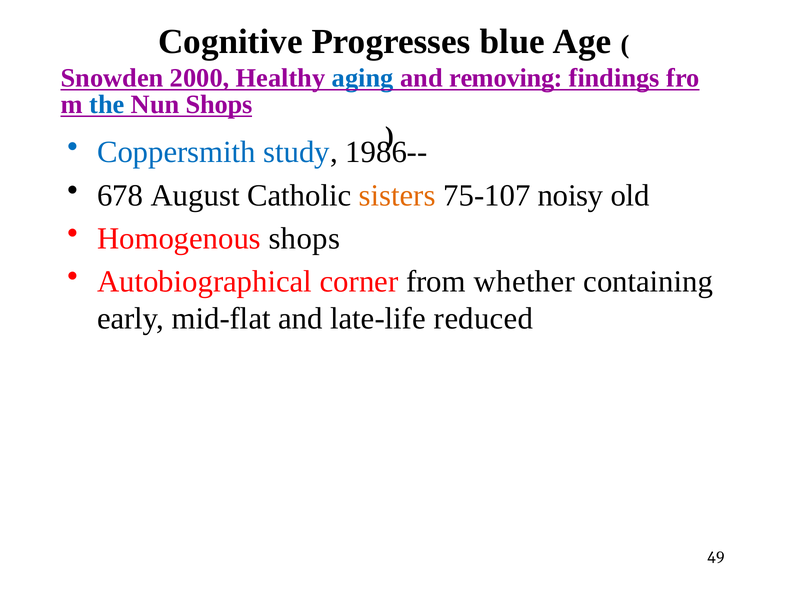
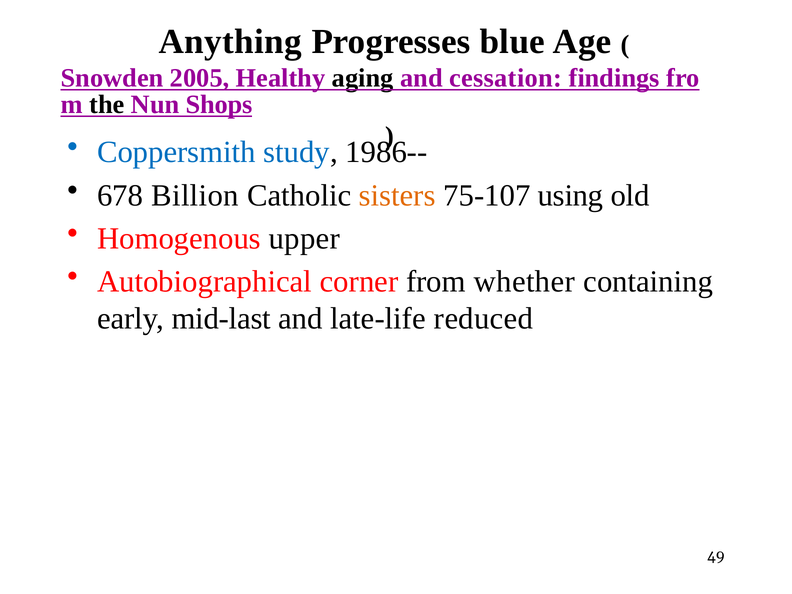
Cognitive: Cognitive -> Anything
2000: 2000 -> 2005
aging colour: blue -> black
removing: removing -> cessation
the colour: blue -> black
August: August -> Billion
noisy: noisy -> using
Homogenous shops: shops -> upper
mid-flat: mid-flat -> mid-last
